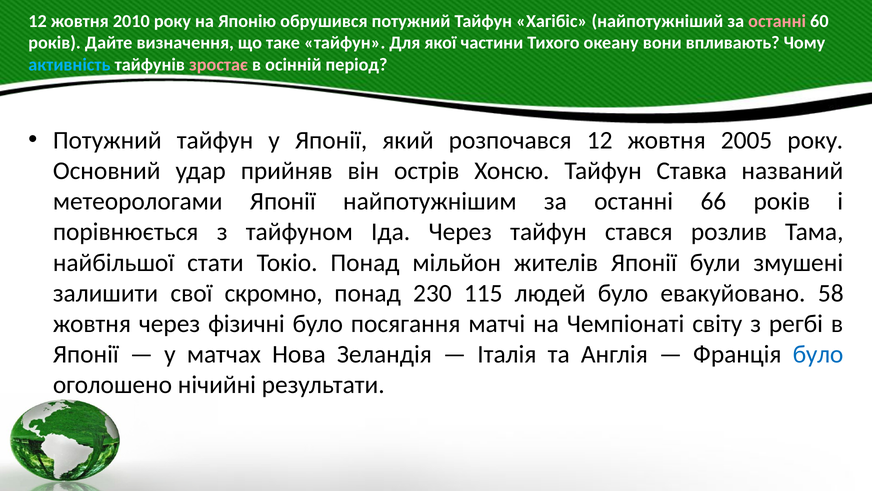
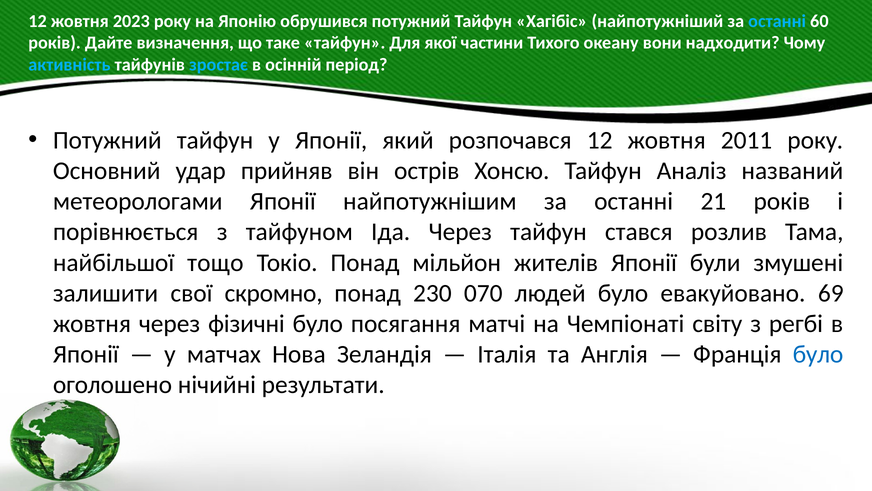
2010: 2010 -> 2023
останні at (777, 21) colour: pink -> light blue
впливають: впливають -> надходити
зростає colour: pink -> light blue
2005: 2005 -> 2011
Ставка: Ставка -> Аналіз
66: 66 -> 21
стати: стати -> тощо
115: 115 -> 070
58: 58 -> 69
